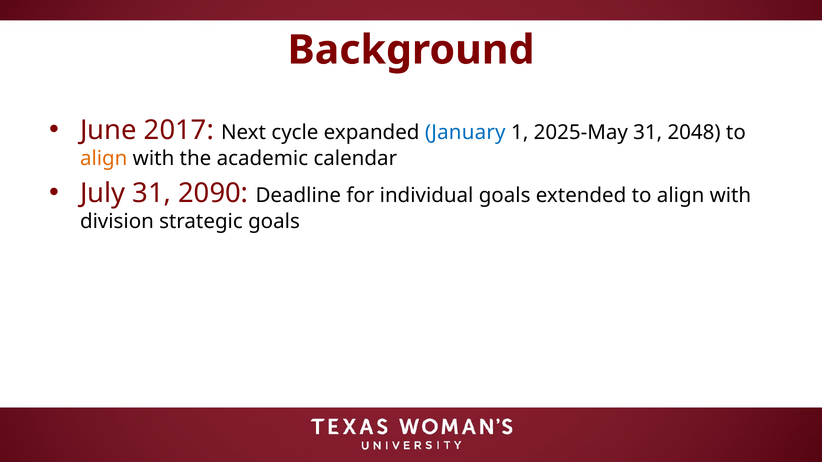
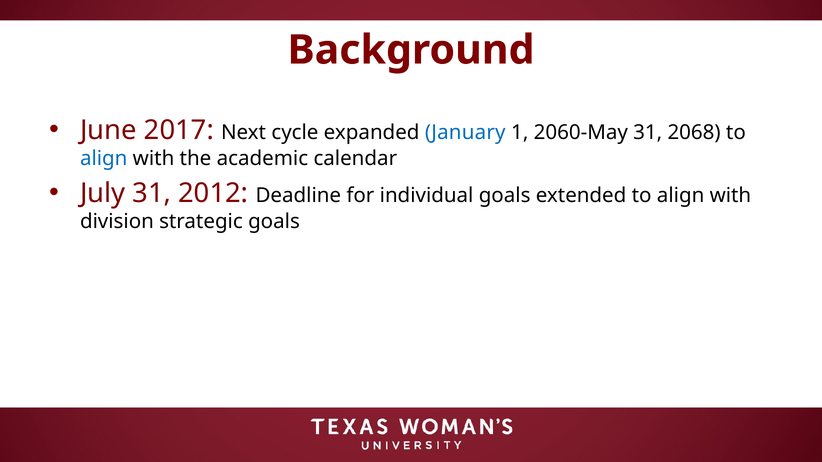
2025-May: 2025-May -> 2060-May
2048: 2048 -> 2068
align at (104, 159) colour: orange -> blue
2090: 2090 -> 2012
